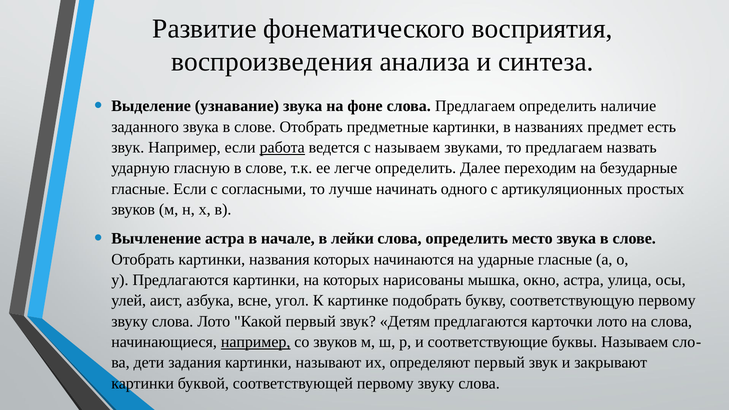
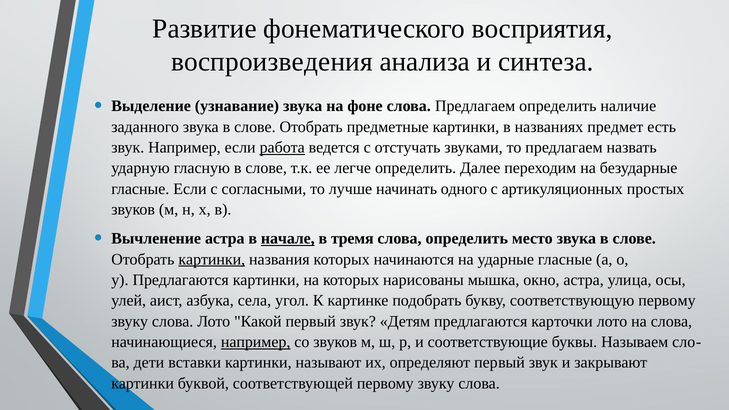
с называем: называем -> отстучать
начале underline: none -> present
лейки: лейки -> тремя
картинки at (212, 259) underline: none -> present
всне: всне -> села
задания: задания -> вставки
